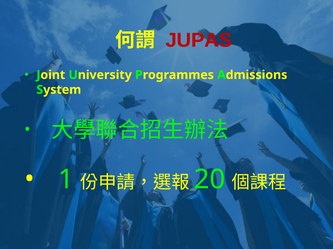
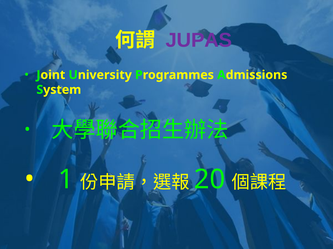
JUPAS colour: red -> purple
